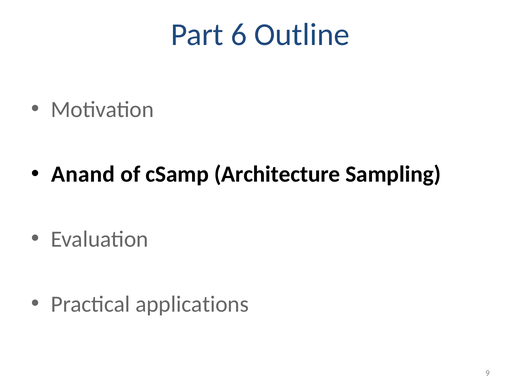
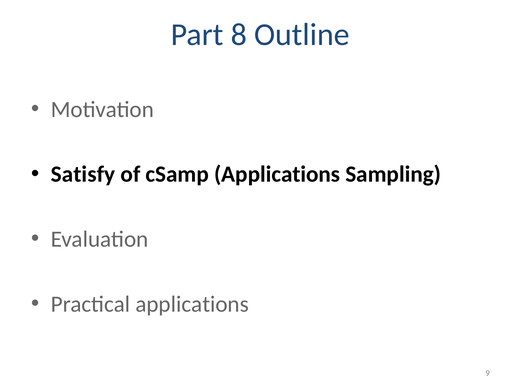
6: 6 -> 8
Anand: Anand -> Satisfy
cSamp Architecture: Architecture -> Applications
